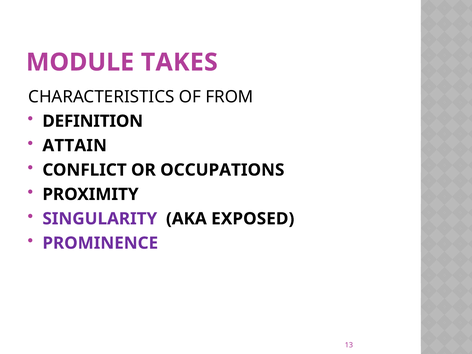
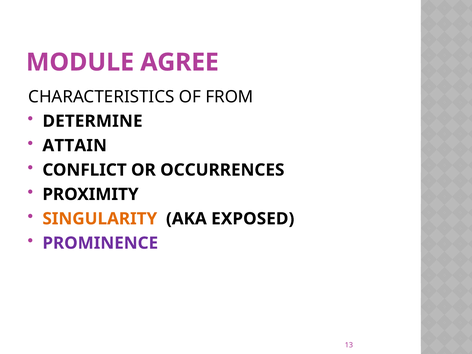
TAKES: TAKES -> AGREE
DEFINITION: DEFINITION -> DETERMINE
OCCUPATIONS: OCCUPATIONS -> OCCURRENCES
SINGULARITY colour: purple -> orange
